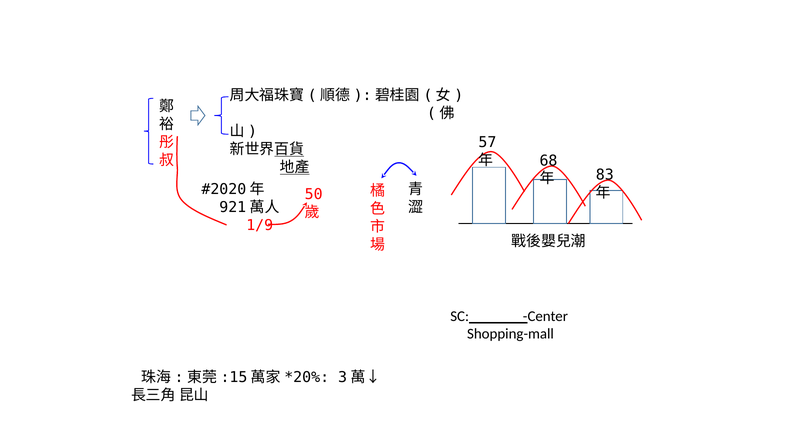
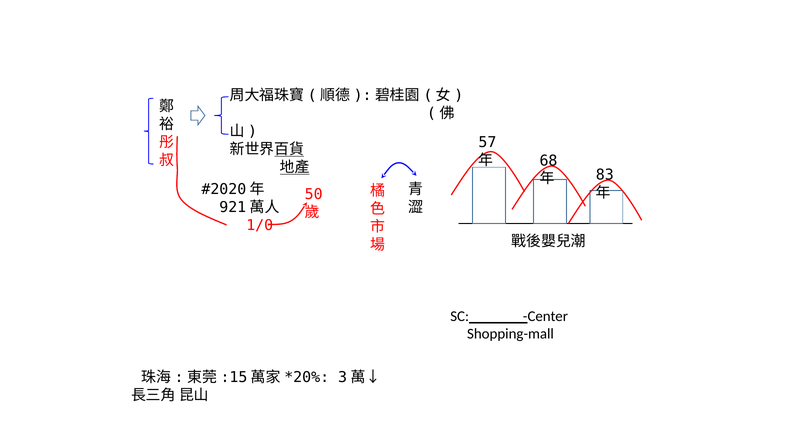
1/9: 1/9 -> 1/0
